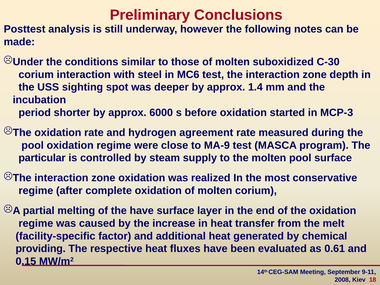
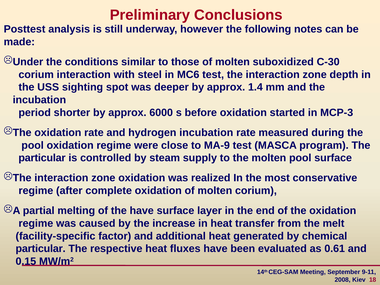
hydrogen agreement: agreement -> incubation
providing at (41, 249): providing -> particular
